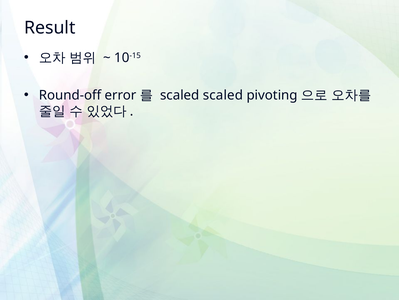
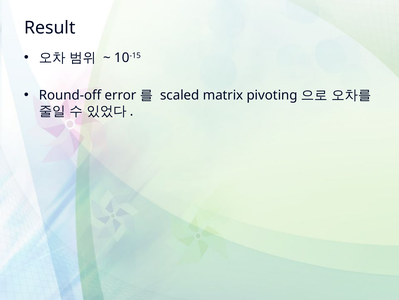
scaled scaled: scaled -> matrix
